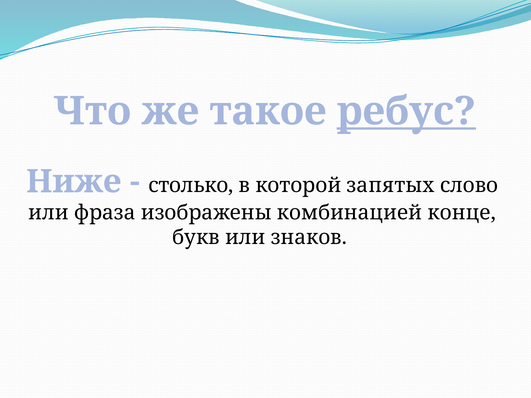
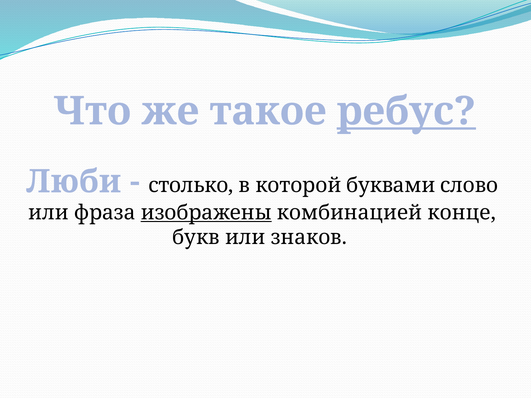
Ниже: Ниже -> Люби
запятых: запятых -> буквами
изображены underline: none -> present
